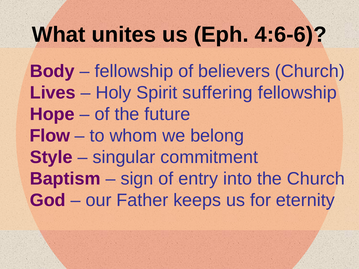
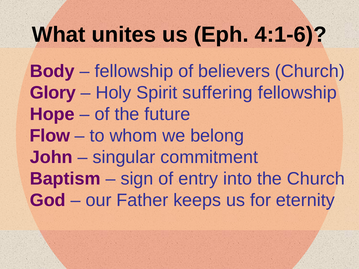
4:6-6: 4:6-6 -> 4:1-6
Lives: Lives -> Glory
Style: Style -> John
